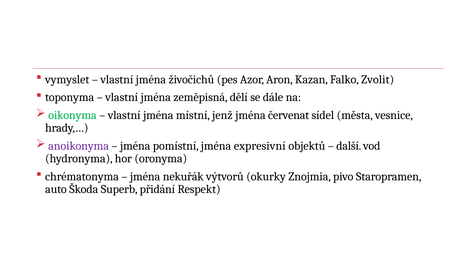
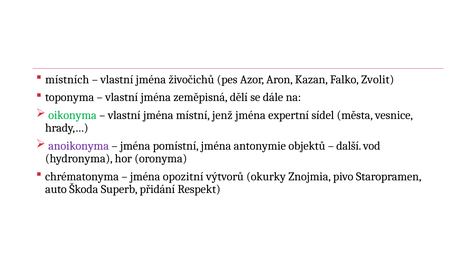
vymyslet: vymyslet -> místních
červenat: červenat -> expertní
expresivní: expresivní -> antonymie
nekuřák: nekuřák -> opozitní
